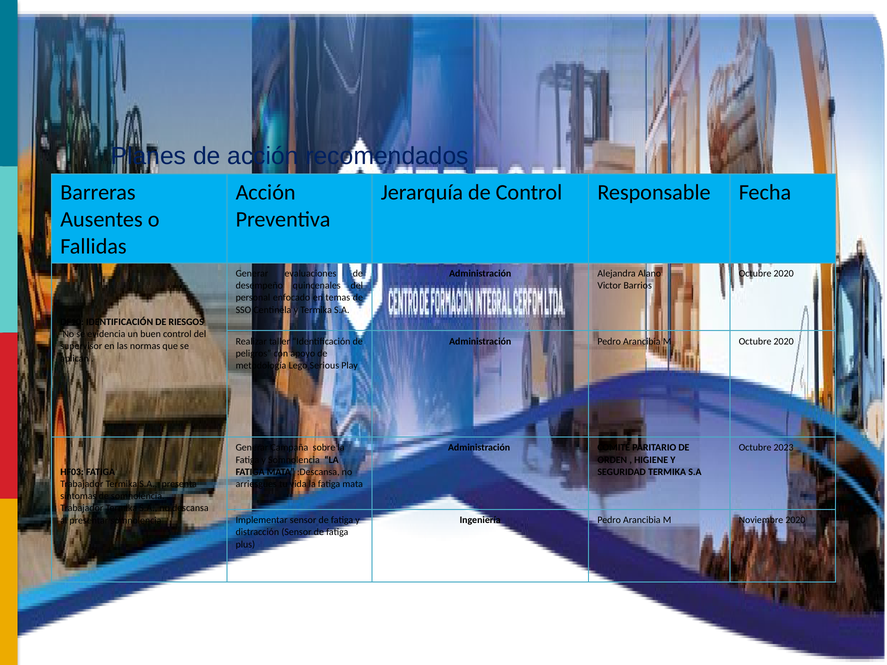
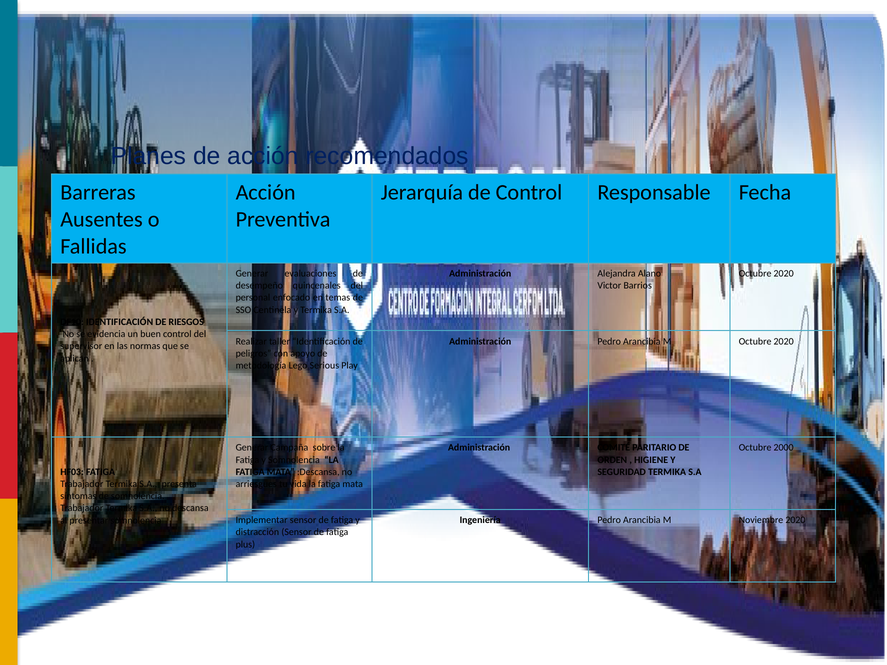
2023: 2023 -> 2000
